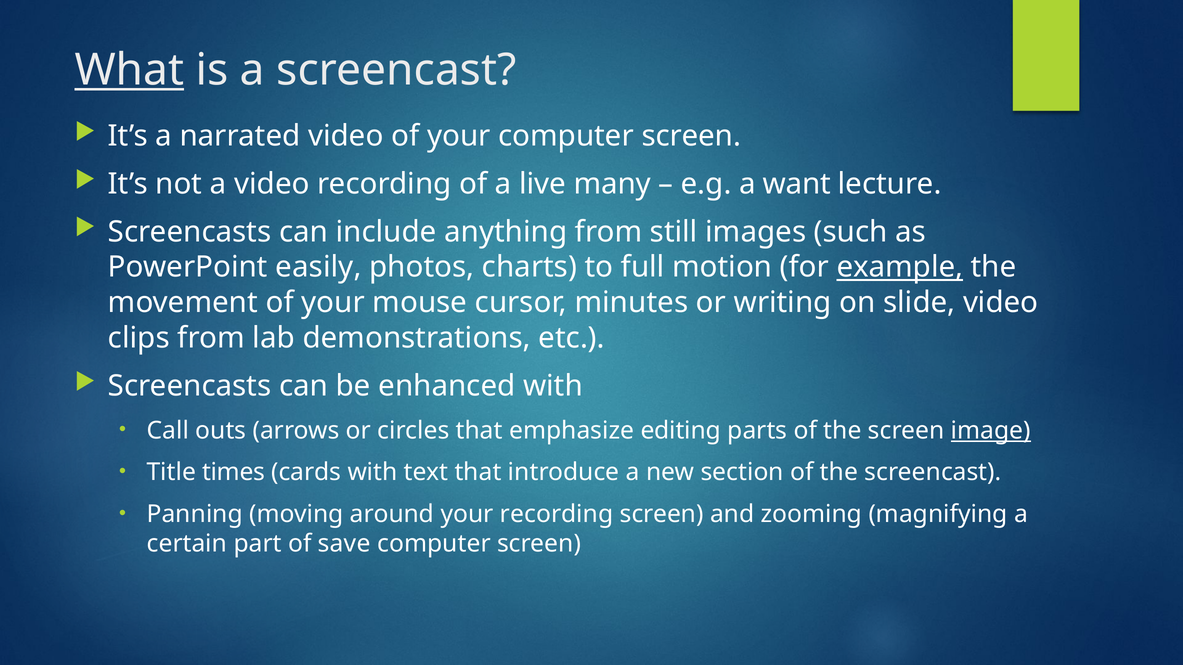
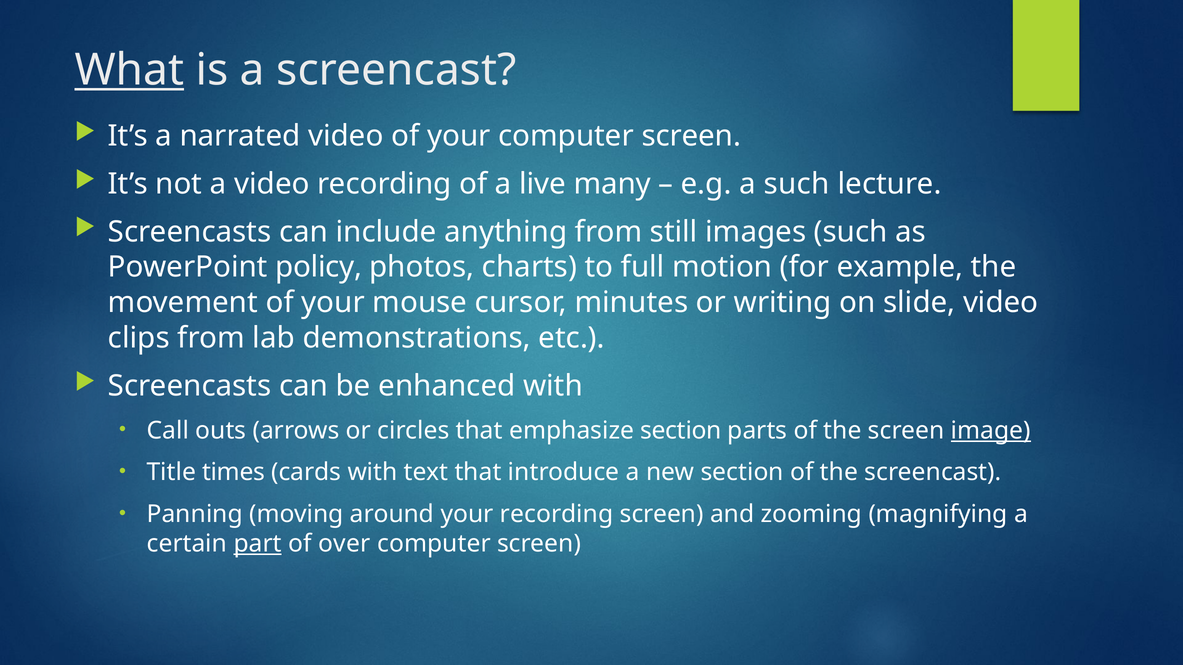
a want: want -> such
easily: easily -> policy
example underline: present -> none
emphasize editing: editing -> section
part underline: none -> present
save: save -> over
